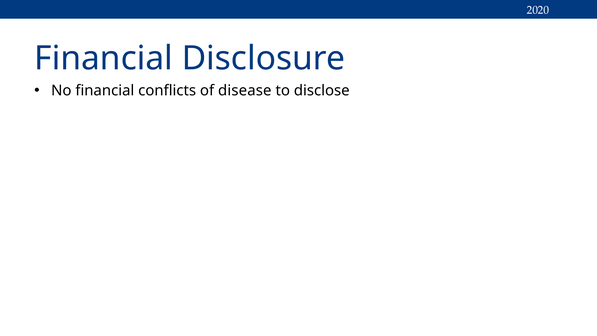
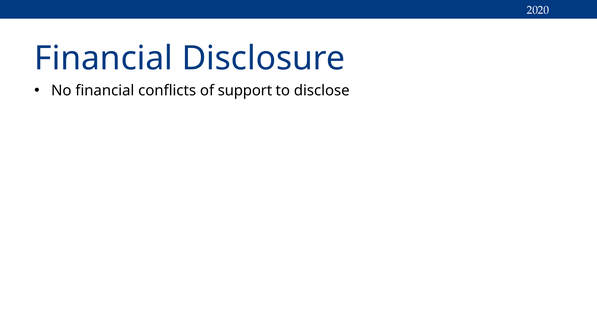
disease: disease -> support
